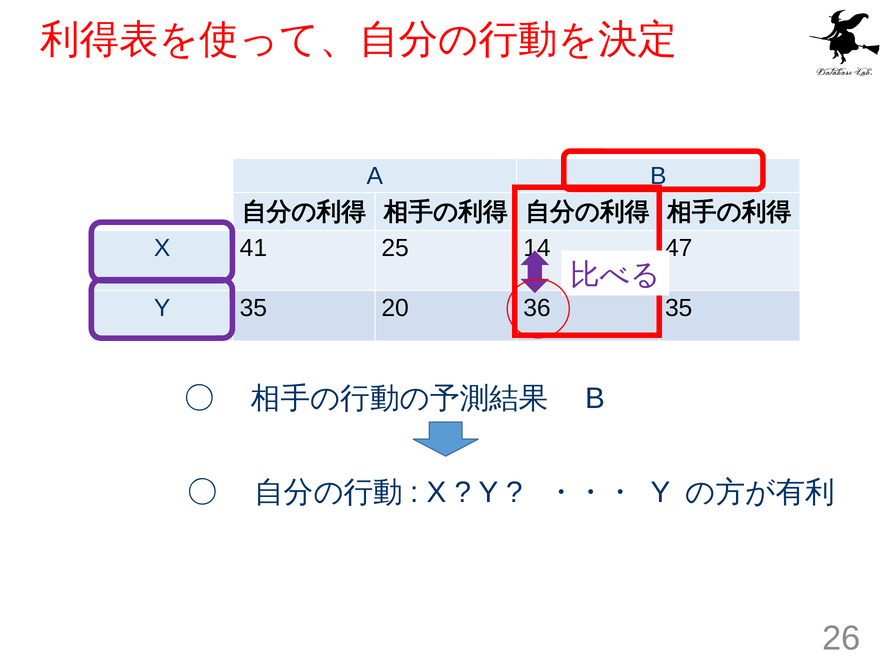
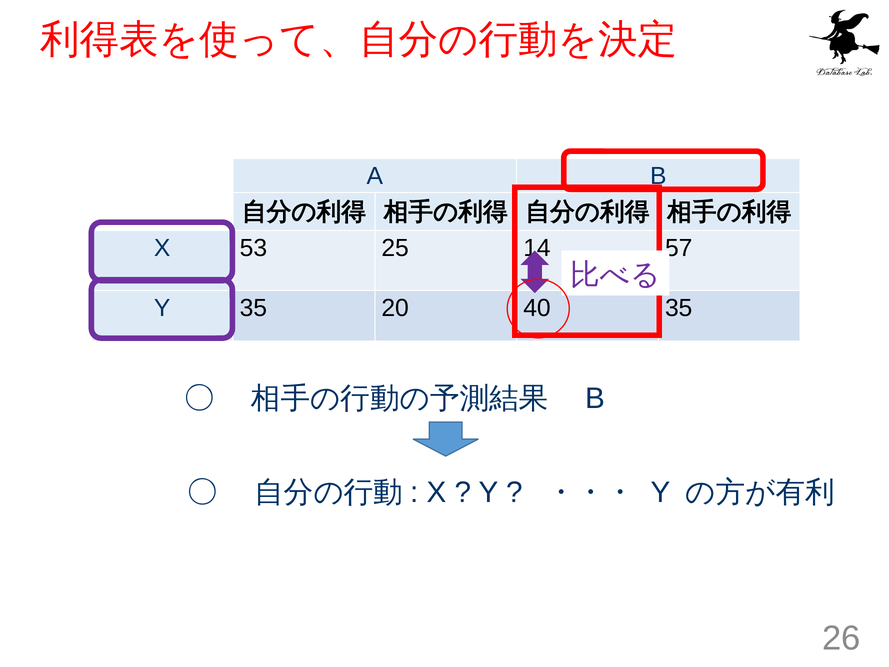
41: 41 -> 53
47: 47 -> 57
36: 36 -> 40
